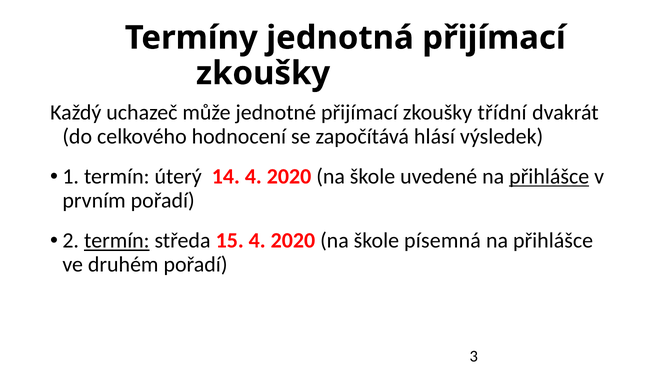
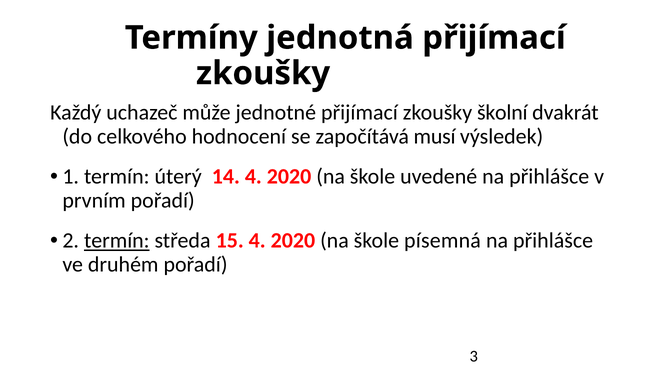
třídní: třídní -> školní
hlásí: hlásí -> musí
přihlášce at (549, 177) underline: present -> none
